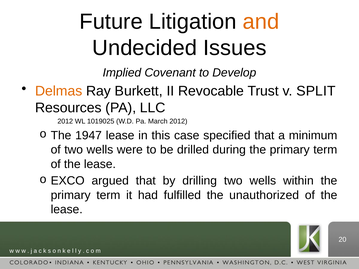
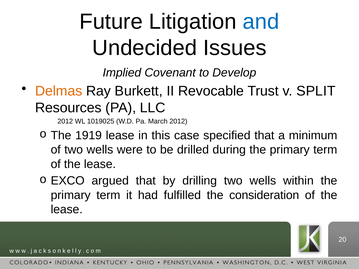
and colour: orange -> blue
1947: 1947 -> 1919
unauthorized: unauthorized -> consideration
